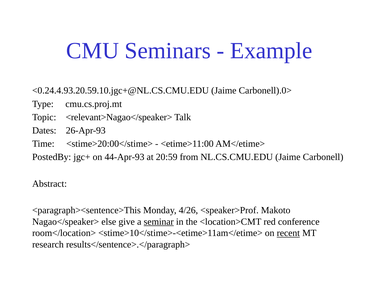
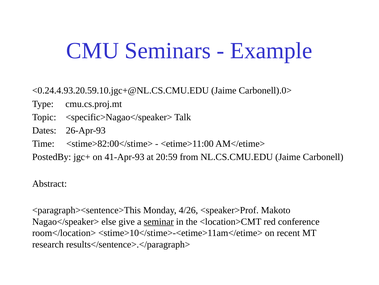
<relevant>Nagao</speaker>: <relevant>Nagao</speaker> -> <specific>Nagao</speaker>
<stime>20:00</stime>: <stime>20:00</stime> -> <stime>82:00</stime>
44-Apr-93: 44-Apr-93 -> 41-Apr-93
recent underline: present -> none
